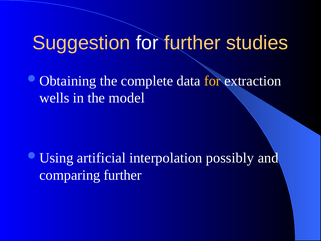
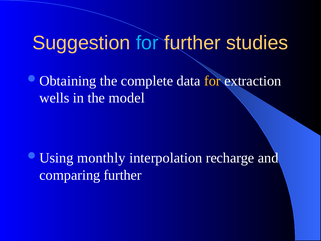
for at (147, 43) colour: white -> light blue
artificial: artificial -> monthly
possibly: possibly -> recharge
